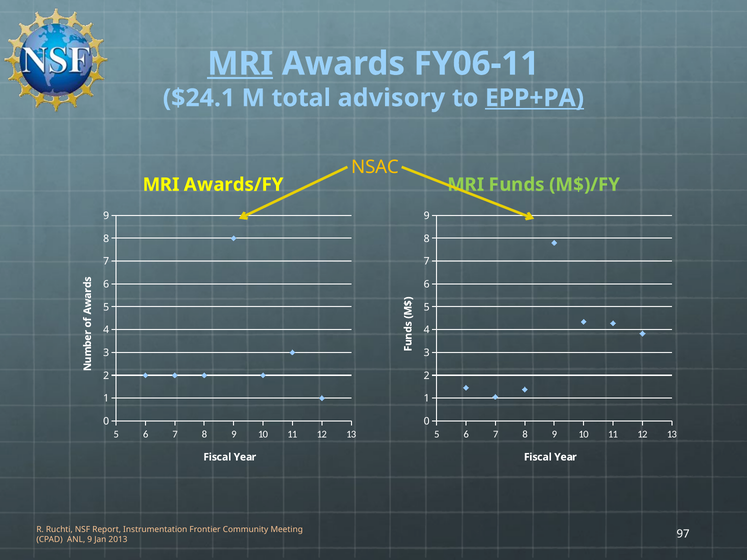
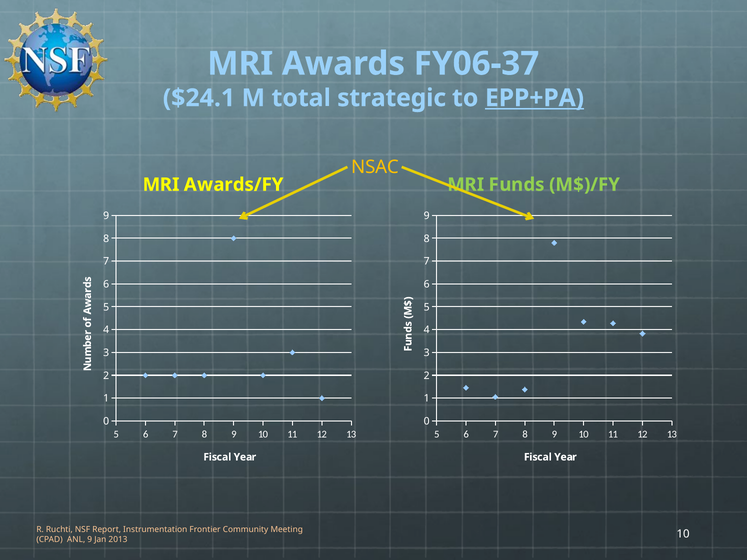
MRI at (240, 64) underline: present -> none
FY06-11: FY06-11 -> FY06-37
advisory: advisory -> strategic
2013 97: 97 -> 10
